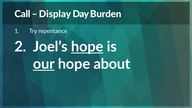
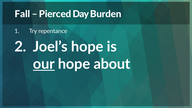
Call: Call -> Fall
Display: Display -> Pierced
hope at (87, 47) underline: present -> none
